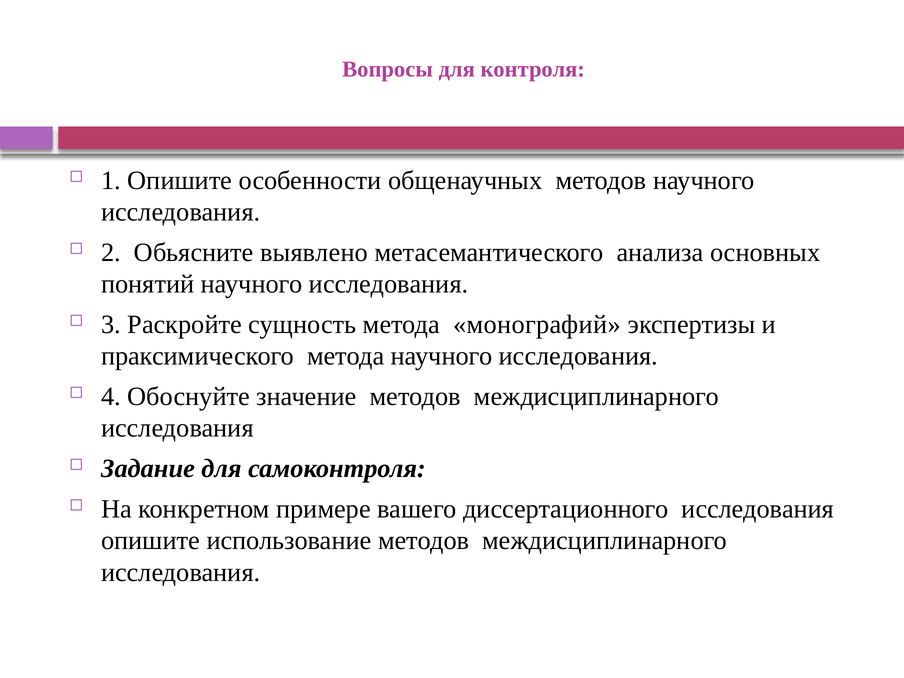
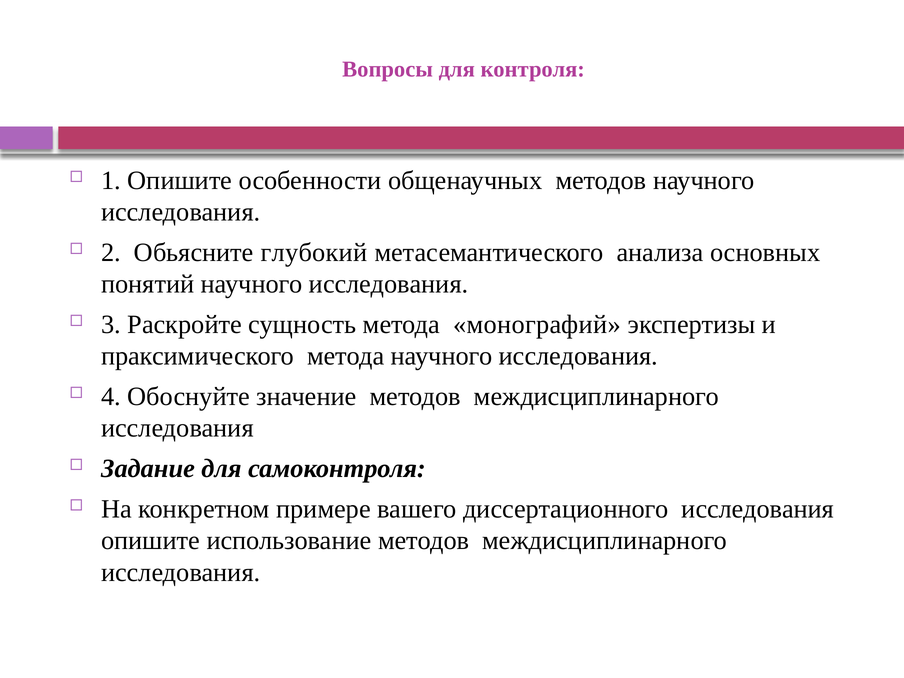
выявлено: выявлено -> глубокий
